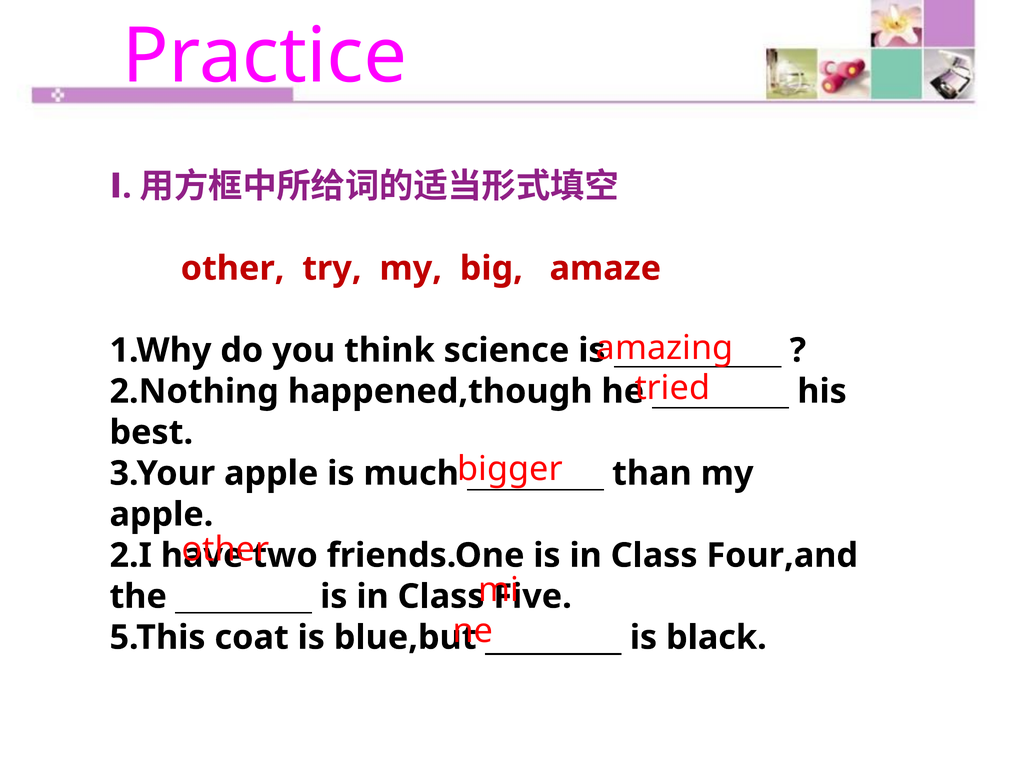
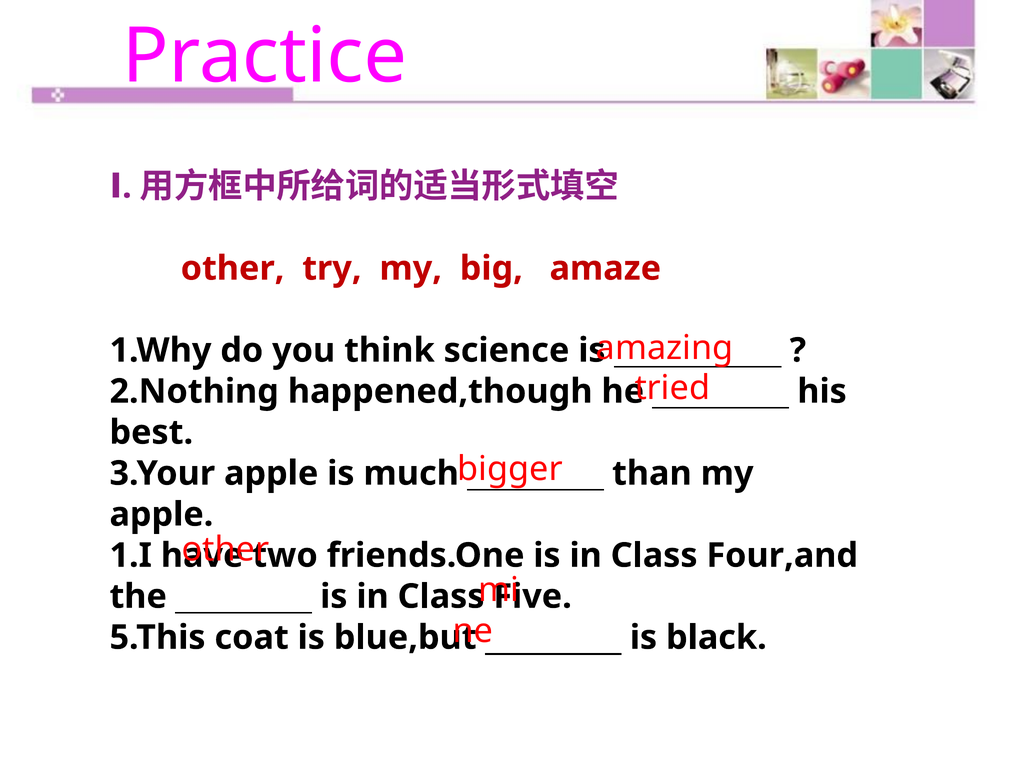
2.I: 2.I -> 1.I
